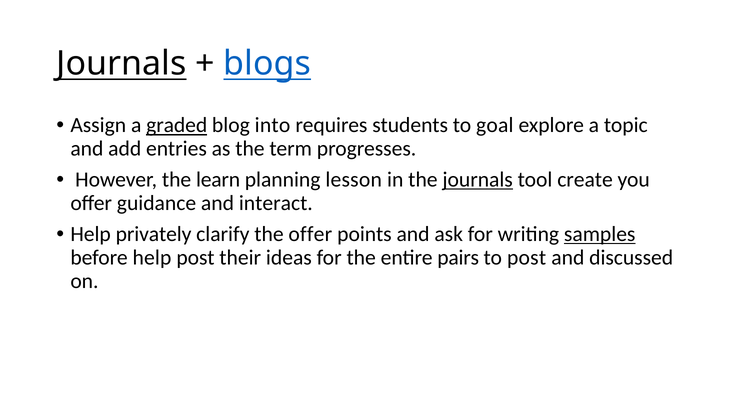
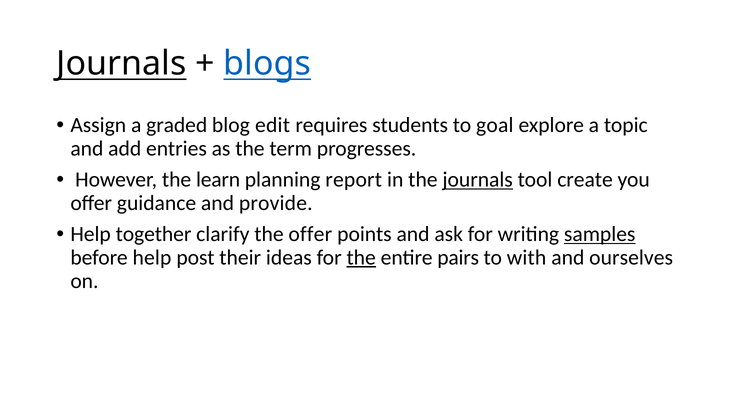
graded underline: present -> none
into: into -> edit
lesson: lesson -> report
interact: interact -> provide
privately: privately -> together
the at (361, 257) underline: none -> present
to post: post -> with
discussed: discussed -> ourselves
